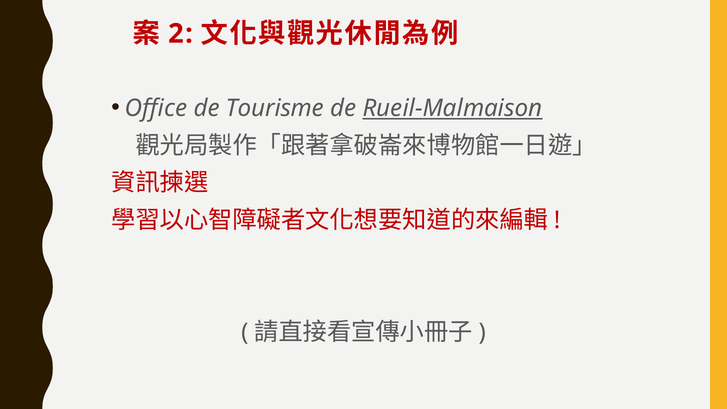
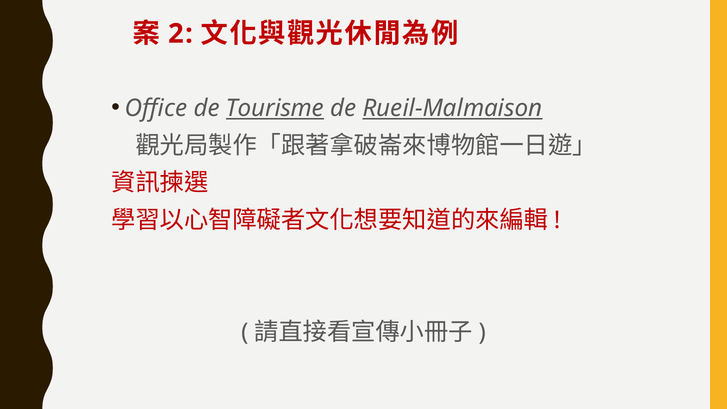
Tourisme underline: none -> present
